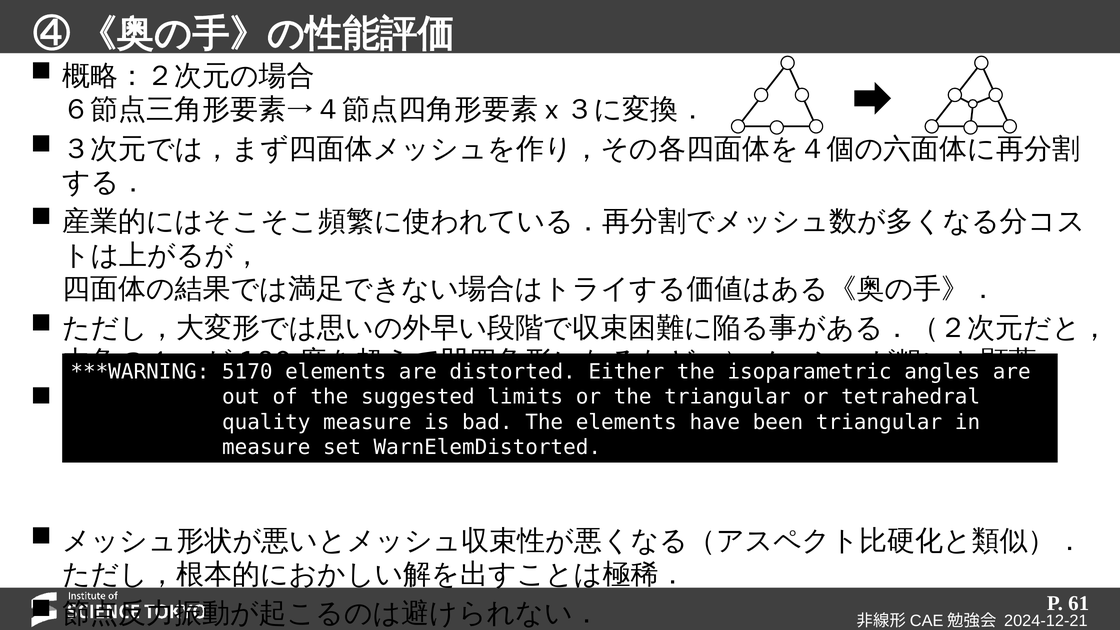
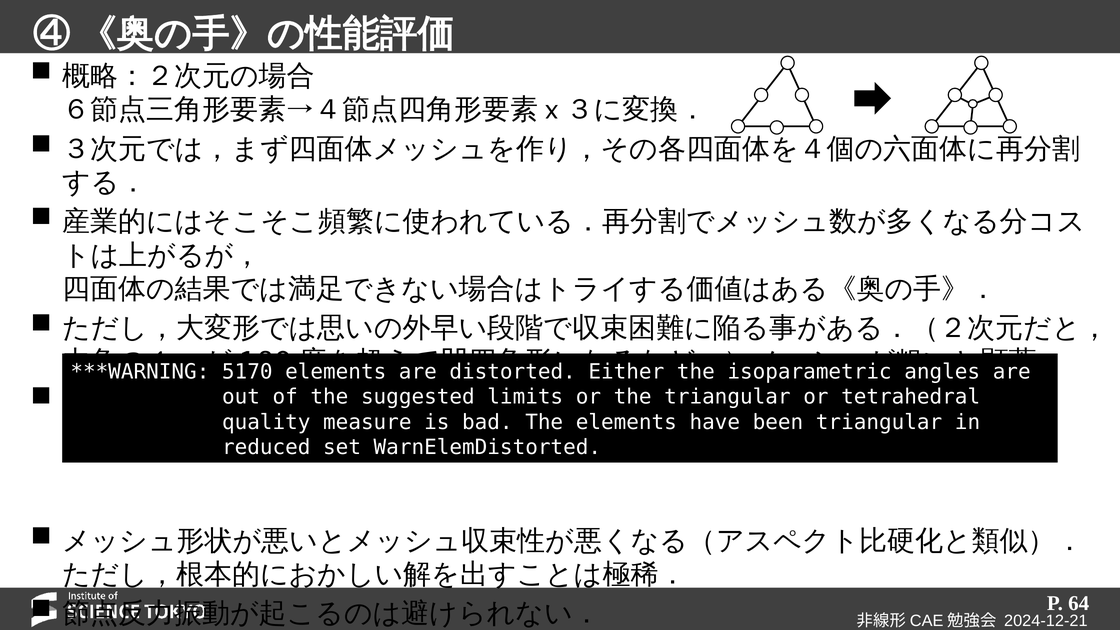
measure at (266, 447): measure -> reduced
61: 61 -> 64
